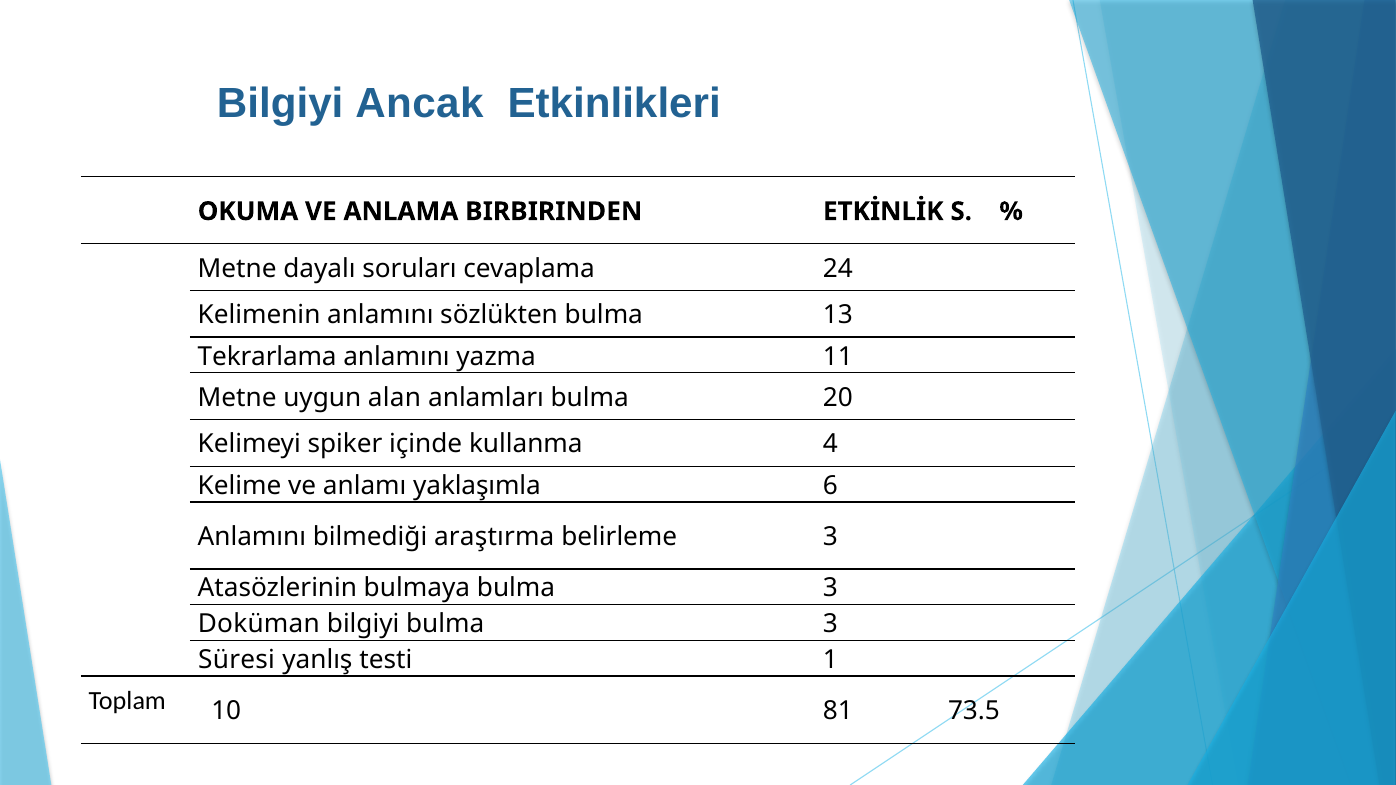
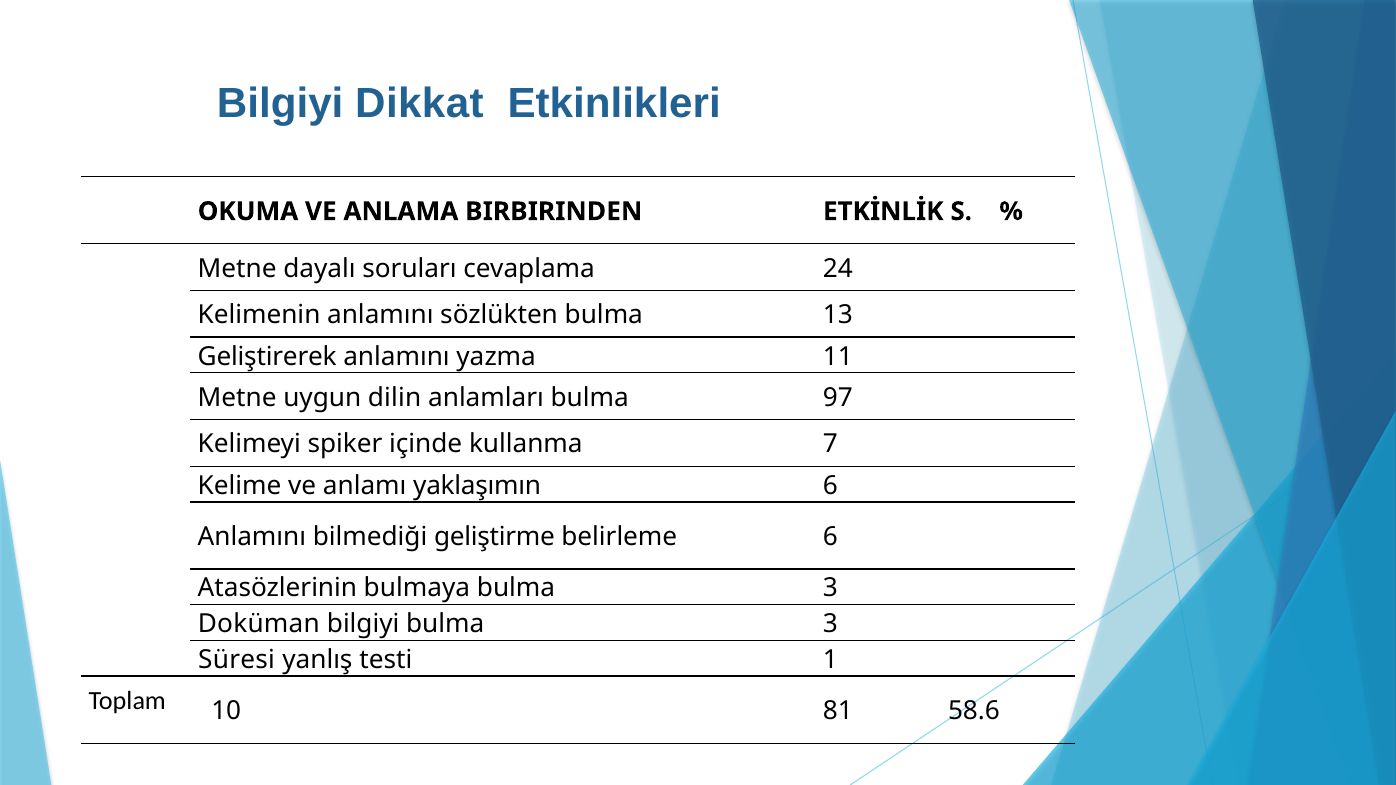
Ancak: Ancak -> Dikkat
Tekrarlama: Tekrarlama -> Geliştirerek
alan: alan -> dilin
20: 20 -> 97
4: 4 -> 7
yaklaşımla: yaklaşımla -> yaklaşımın
araştırma: araştırma -> geliştirme
belirleme 3: 3 -> 6
73.5: 73.5 -> 58.6
